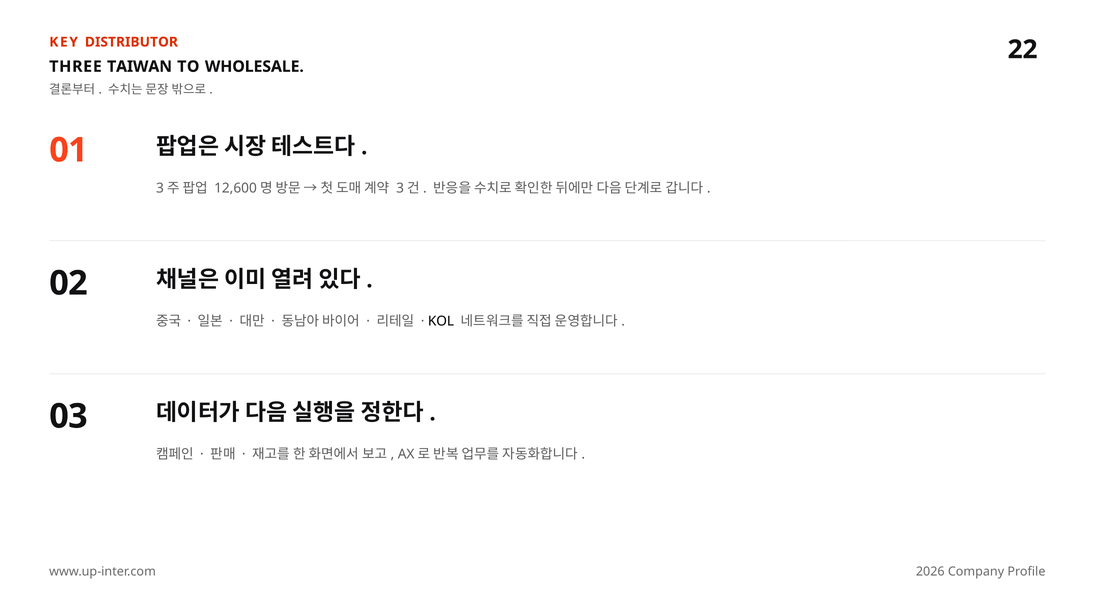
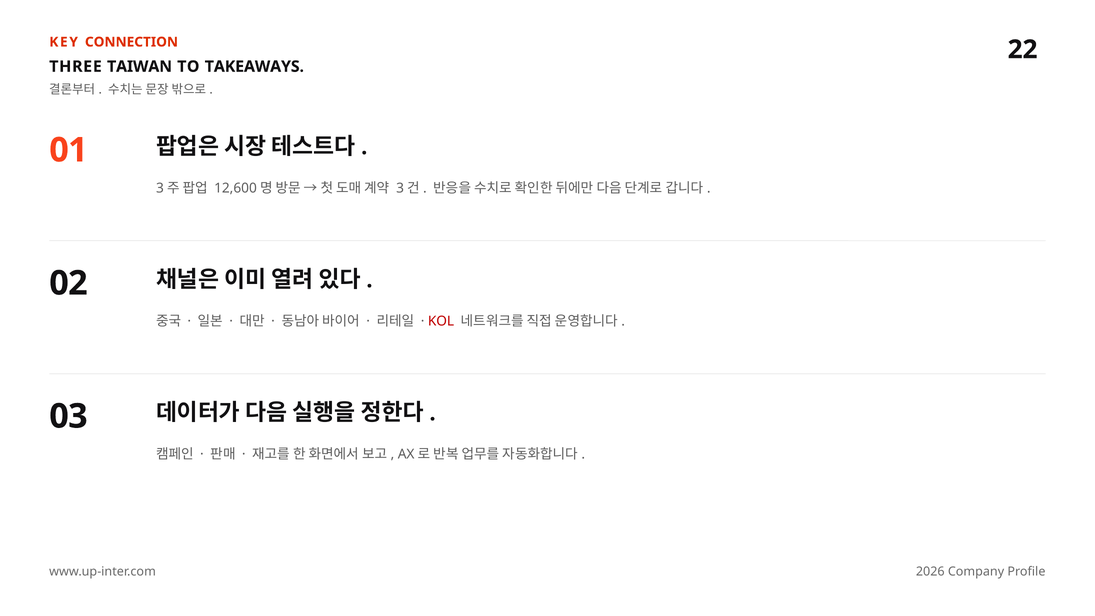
DISTRIBUTOR: DISTRIBUTOR -> CONNECTION
WHOLESALE: WHOLESALE -> TAKEAWAYS
KOL colour: black -> red
